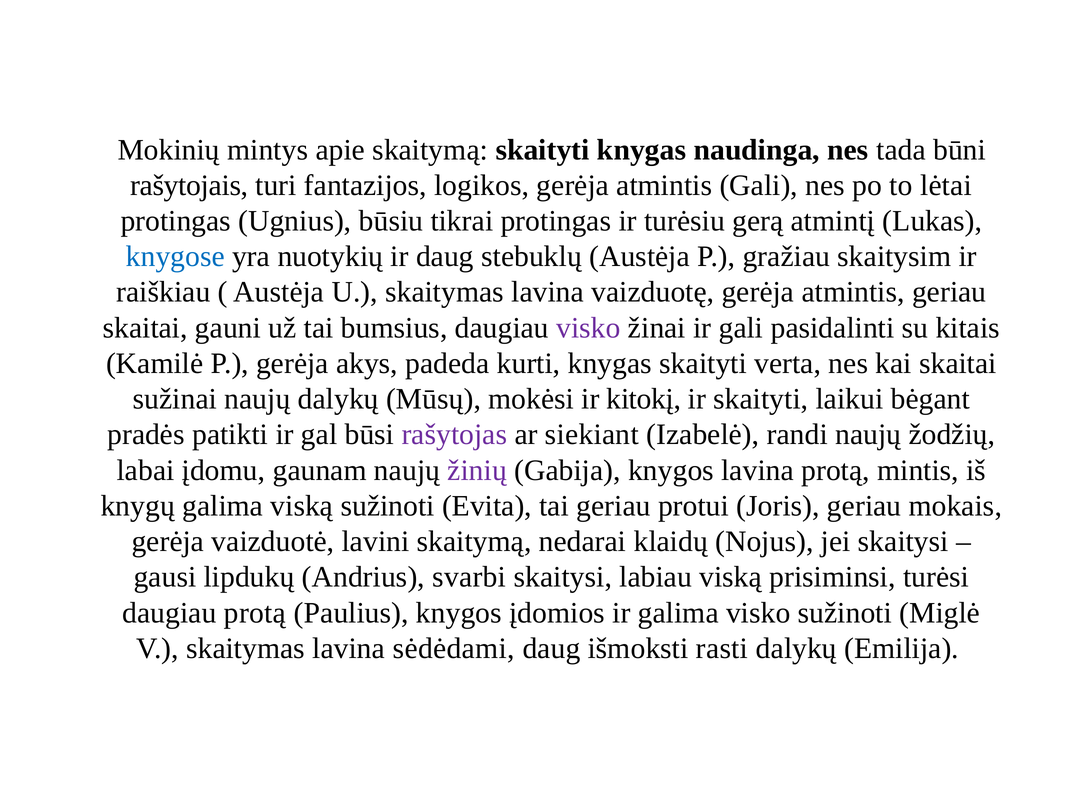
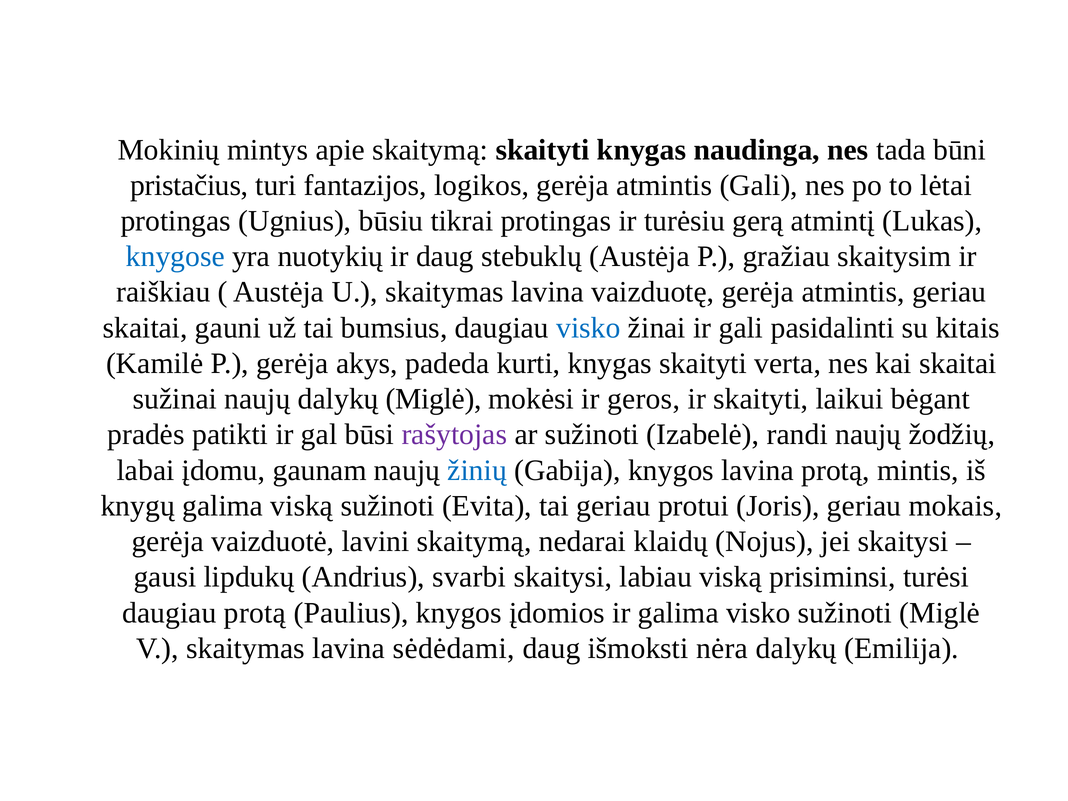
rašytojais: rašytojais -> pristačius
visko at (588, 328) colour: purple -> blue
dalykų Mūsų: Mūsų -> Miglė
kitokį: kitokį -> geros
ar siekiant: siekiant -> sužinoti
žinių colour: purple -> blue
rasti: rasti -> nėra
